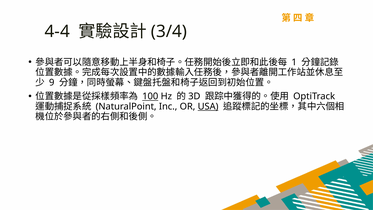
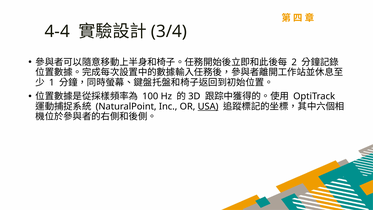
1: 1 -> 2
9: 9 -> 1
100 underline: present -> none
